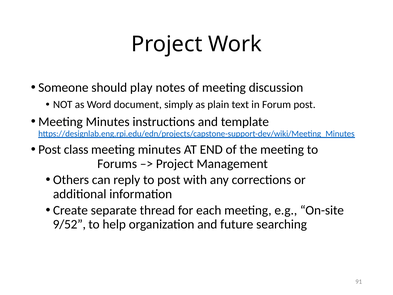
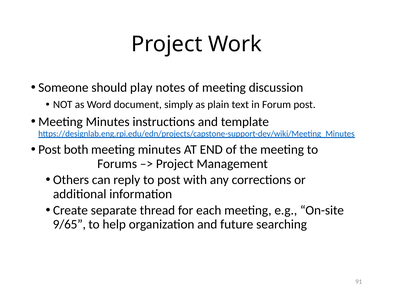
class: class -> both
9/52: 9/52 -> 9/65
